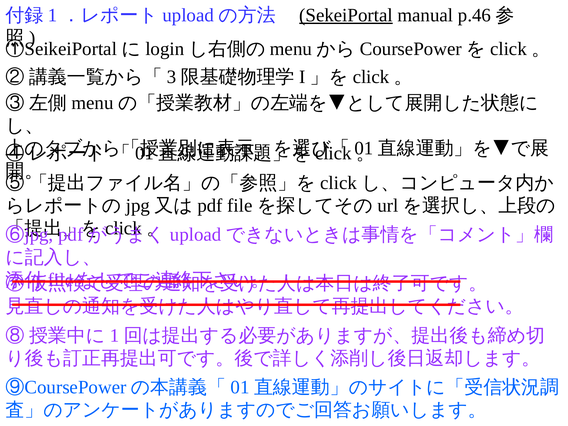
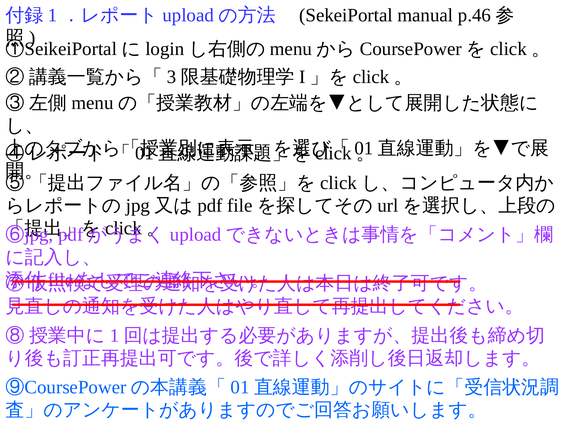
SekeiPortal underline: present -> none
